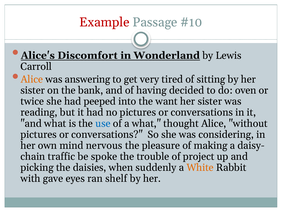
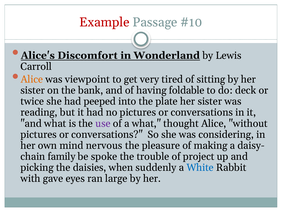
answering: answering -> viewpoint
decided: decided -> foldable
oven: oven -> deck
want: want -> plate
use colour: blue -> purple
traffic: traffic -> family
White colour: orange -> blue
shelf: shelf -> large
